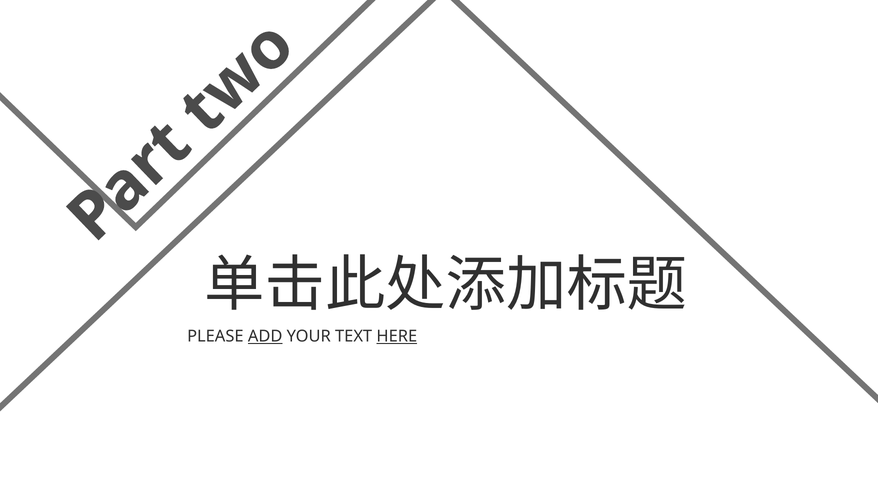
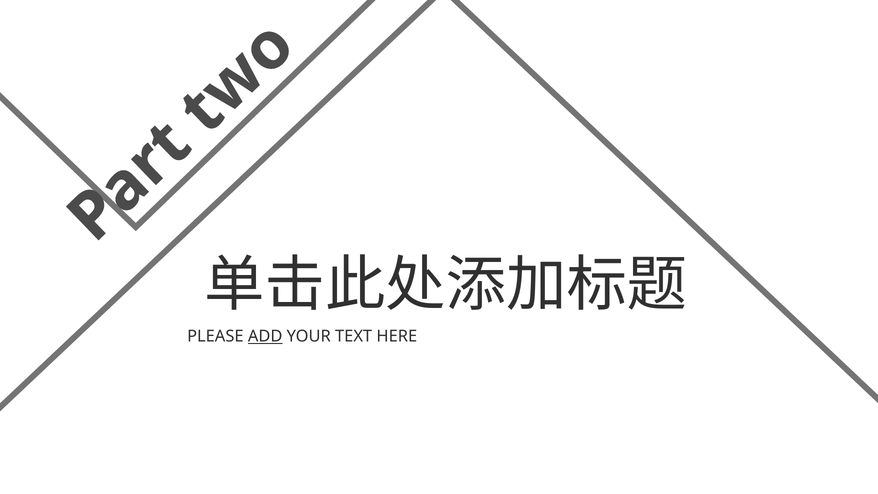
HERE underline: present -> none
